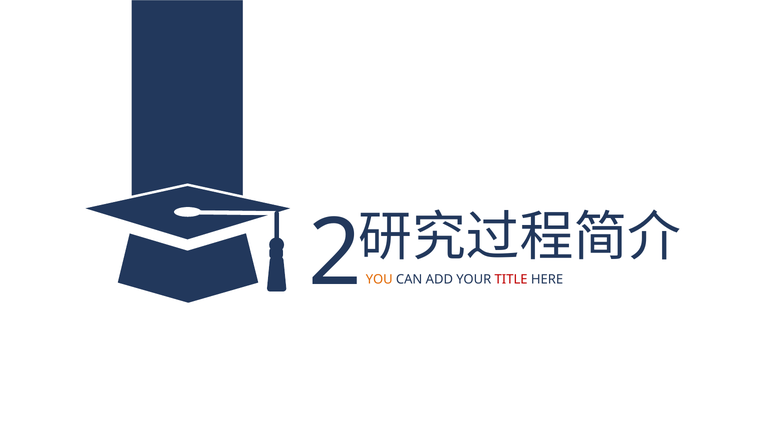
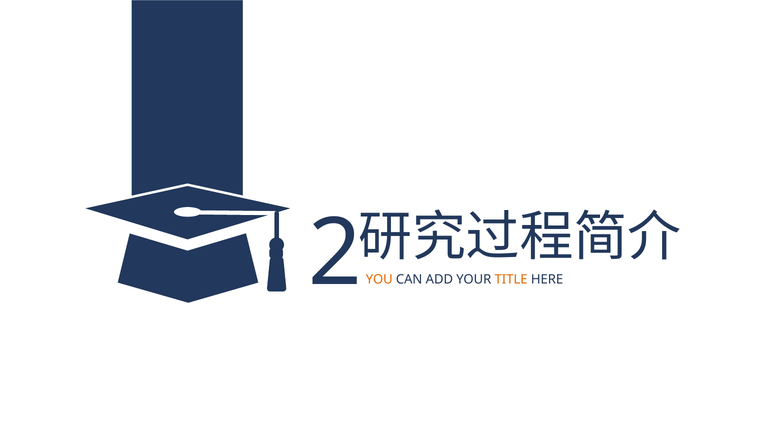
TITLE colour: red -> orange
